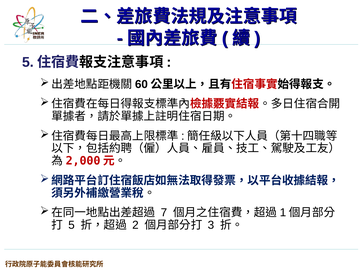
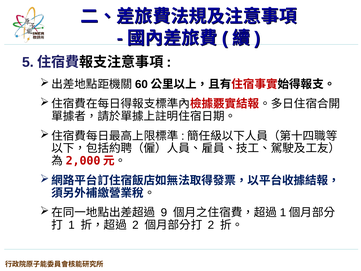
7: 7 -> 9
5 at (71, 225): 5 -> 1
3 at (211, 225): 3 -> 2
